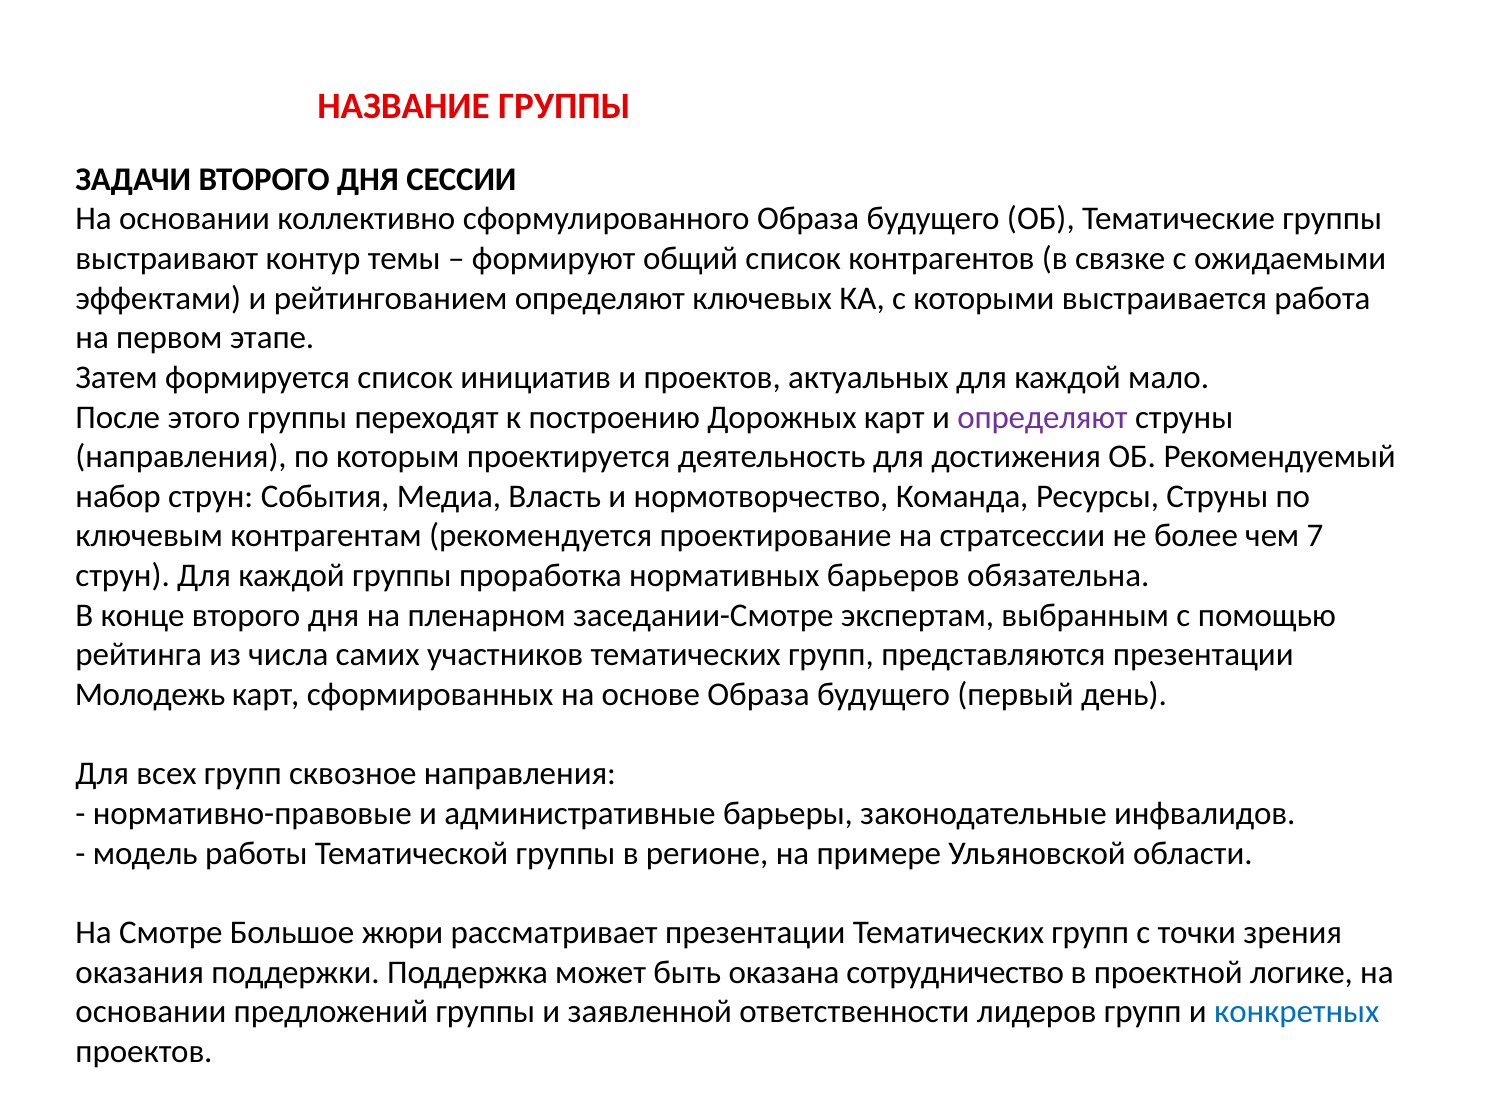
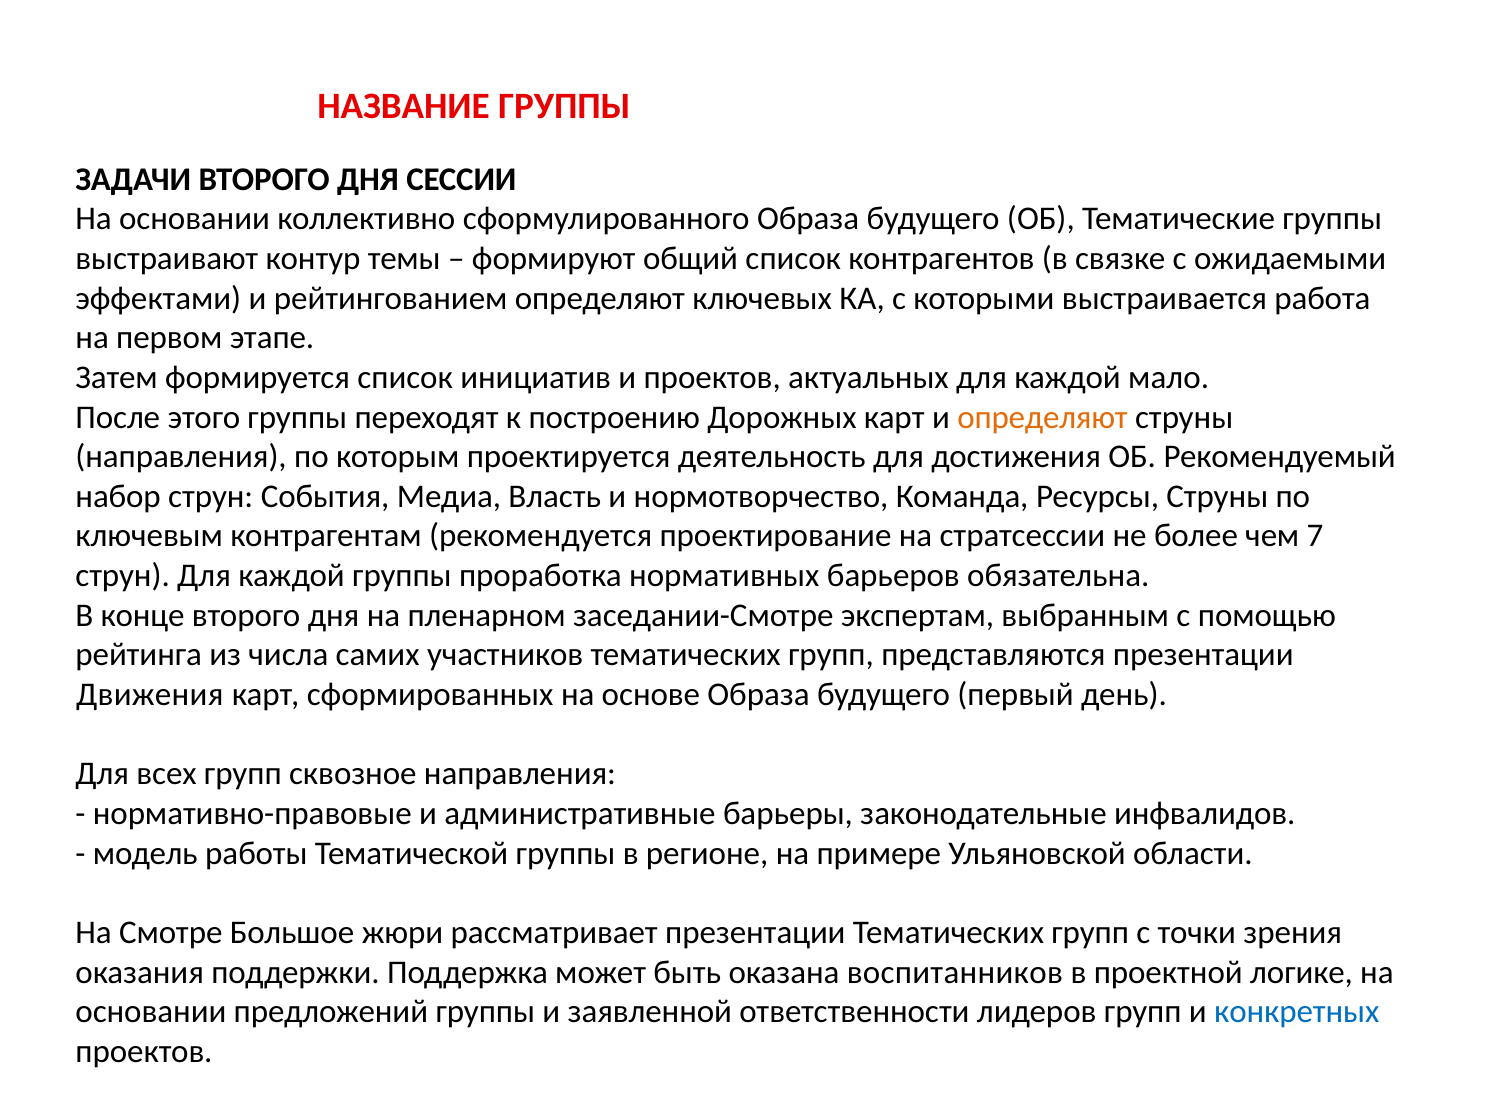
определяют at (1043, 417) colour: purple -> orange
Молодежь: Молодежь -> Движения
сотрудничество: сотрудничество -> воспитанников
